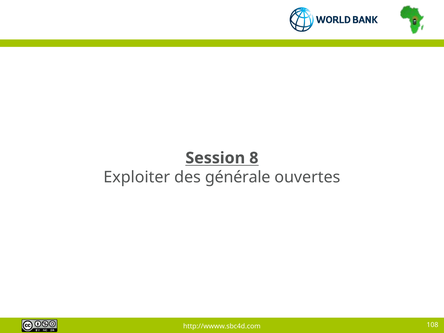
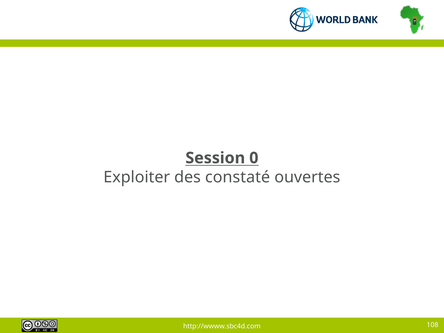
8: 8 -> 0
générale: générale -> constaté
